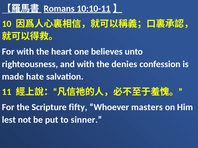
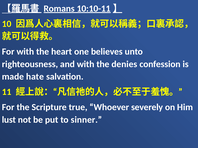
fifty: fifty -> true
masters: masters -> severely
lest: lest -> lust
